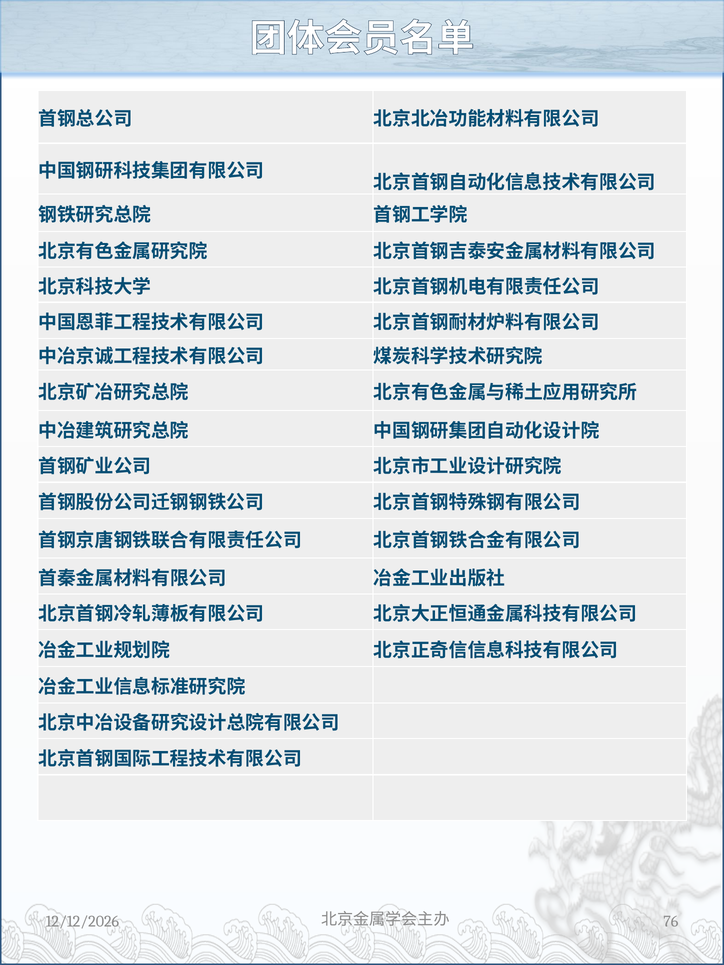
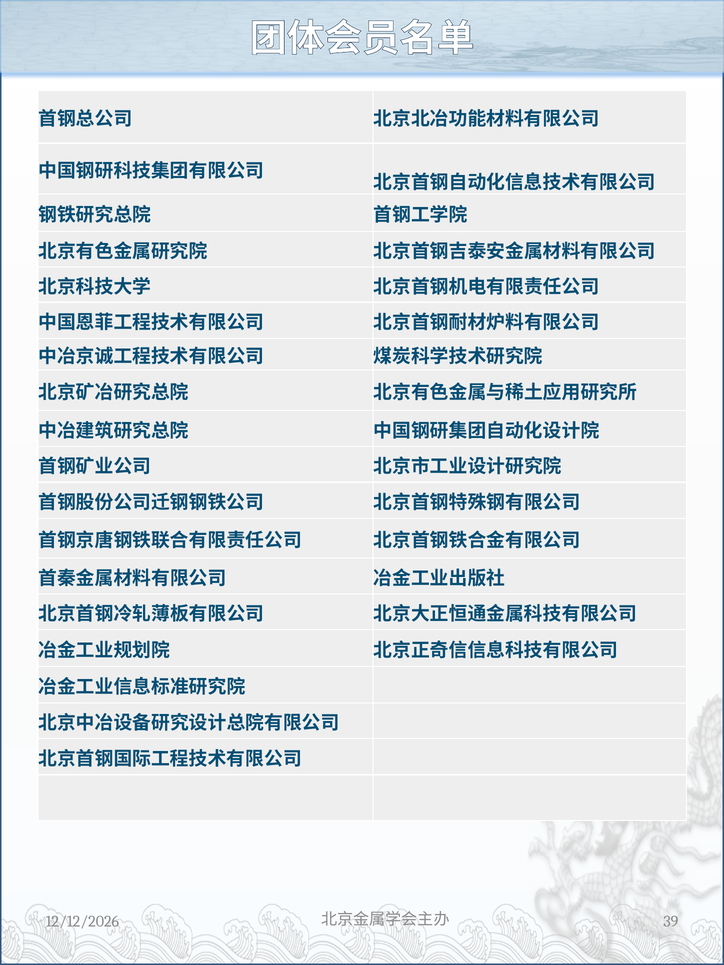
76: 76 -> 39
